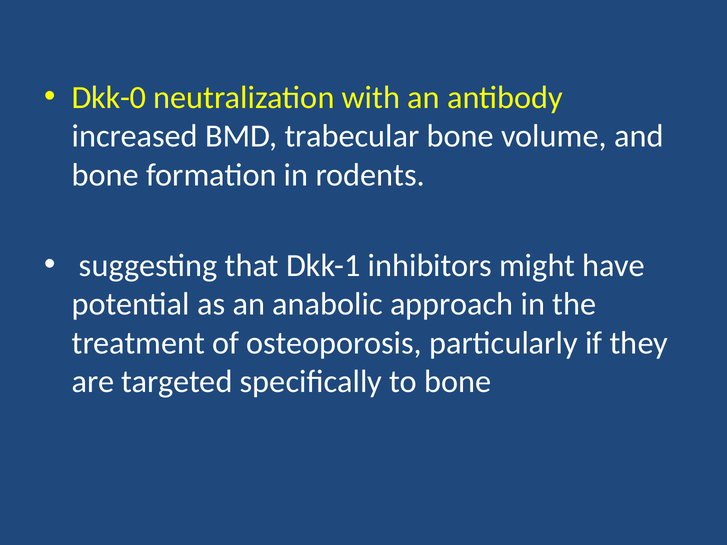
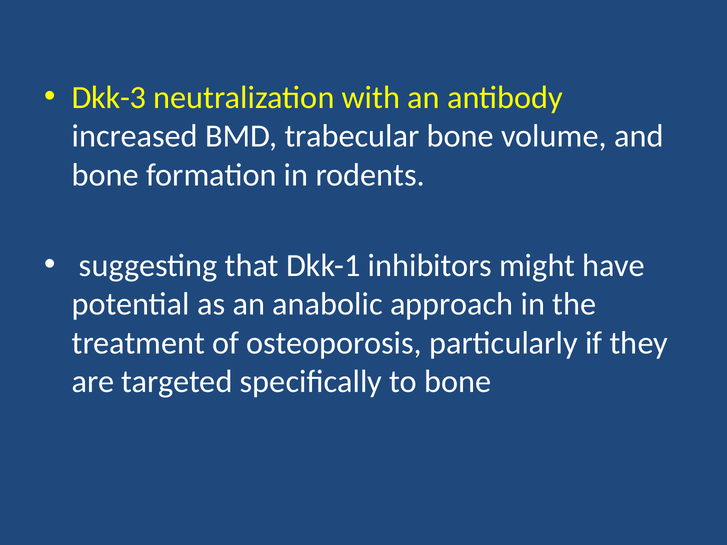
Dkk-0: Dkk-0 -> Dkk-3
